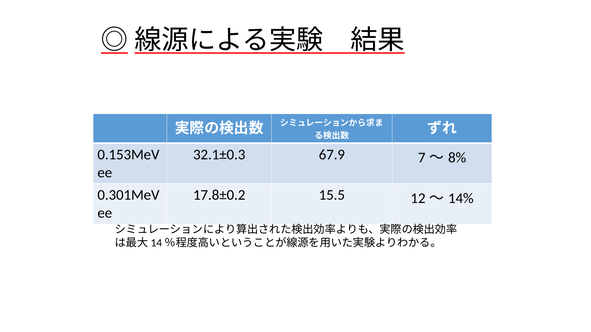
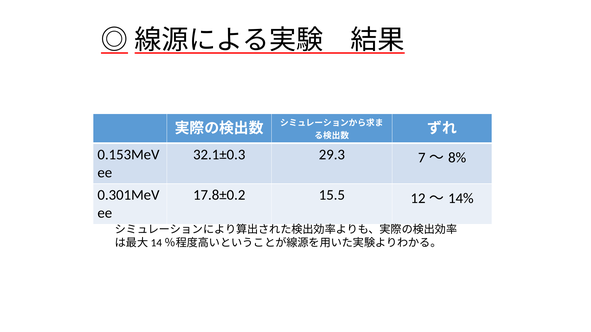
67.9: 67.9 -> 29.3
